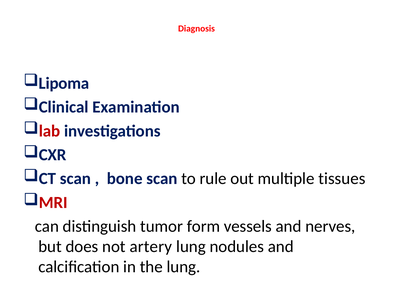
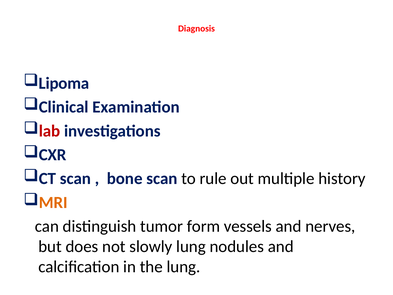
tissues: tissues -> history
MRI colour: red -> orange
artery: artery -> slowly
